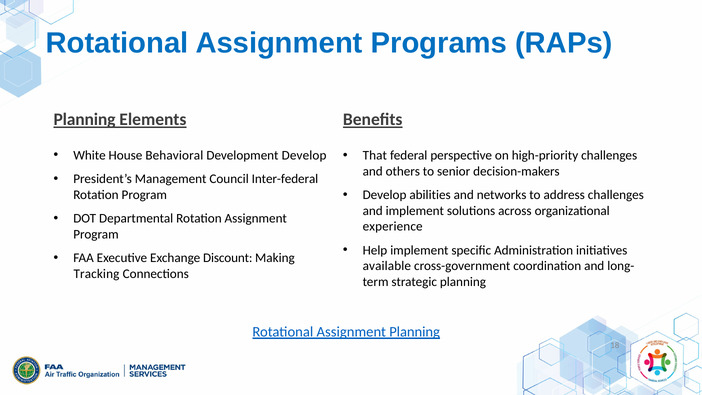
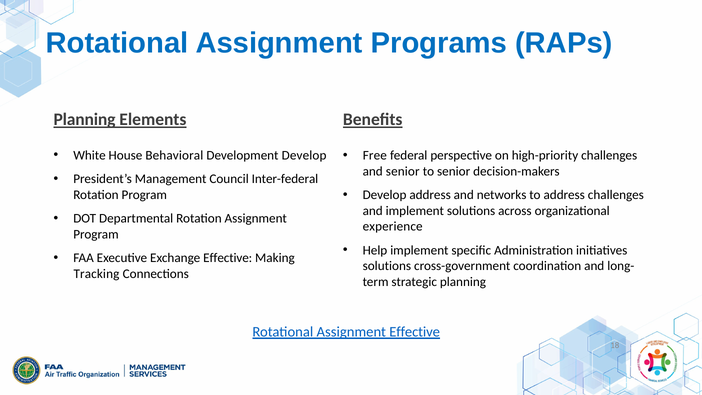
That: That -> Free
and others: others -> senior
Develop abilities: abilities -> address
Exchange Discount: Discount -> Effective
available at (387, 266): available -> solutions
Assignment Planning: Planning -> Effective
